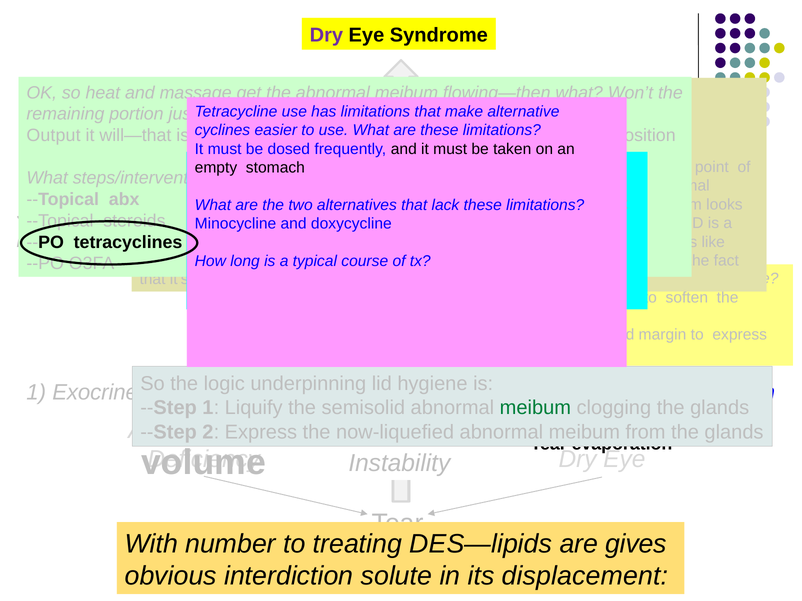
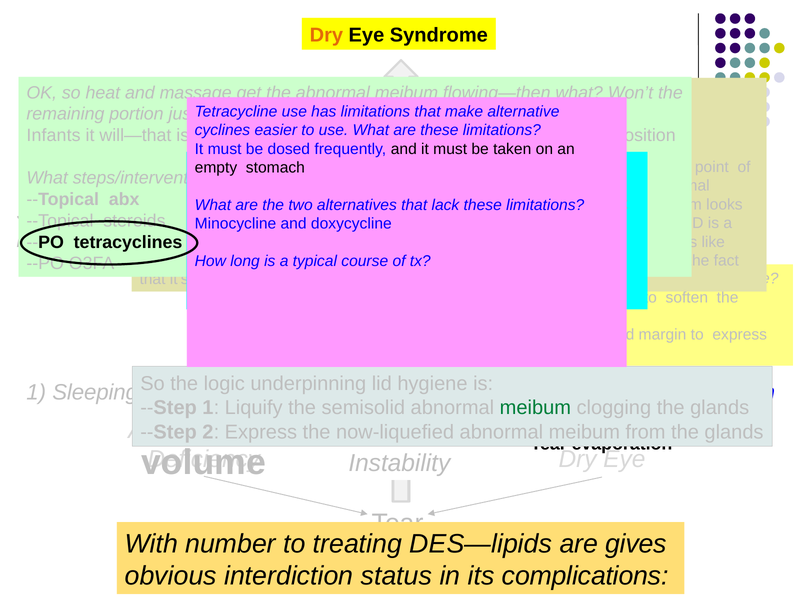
Dry at (326, 35) colour: purple -> orange
Output: Output -> Infants
Exocrine: Exocrine -> Sleeping
solute: solute -> status
displacement: displacement -> complications
